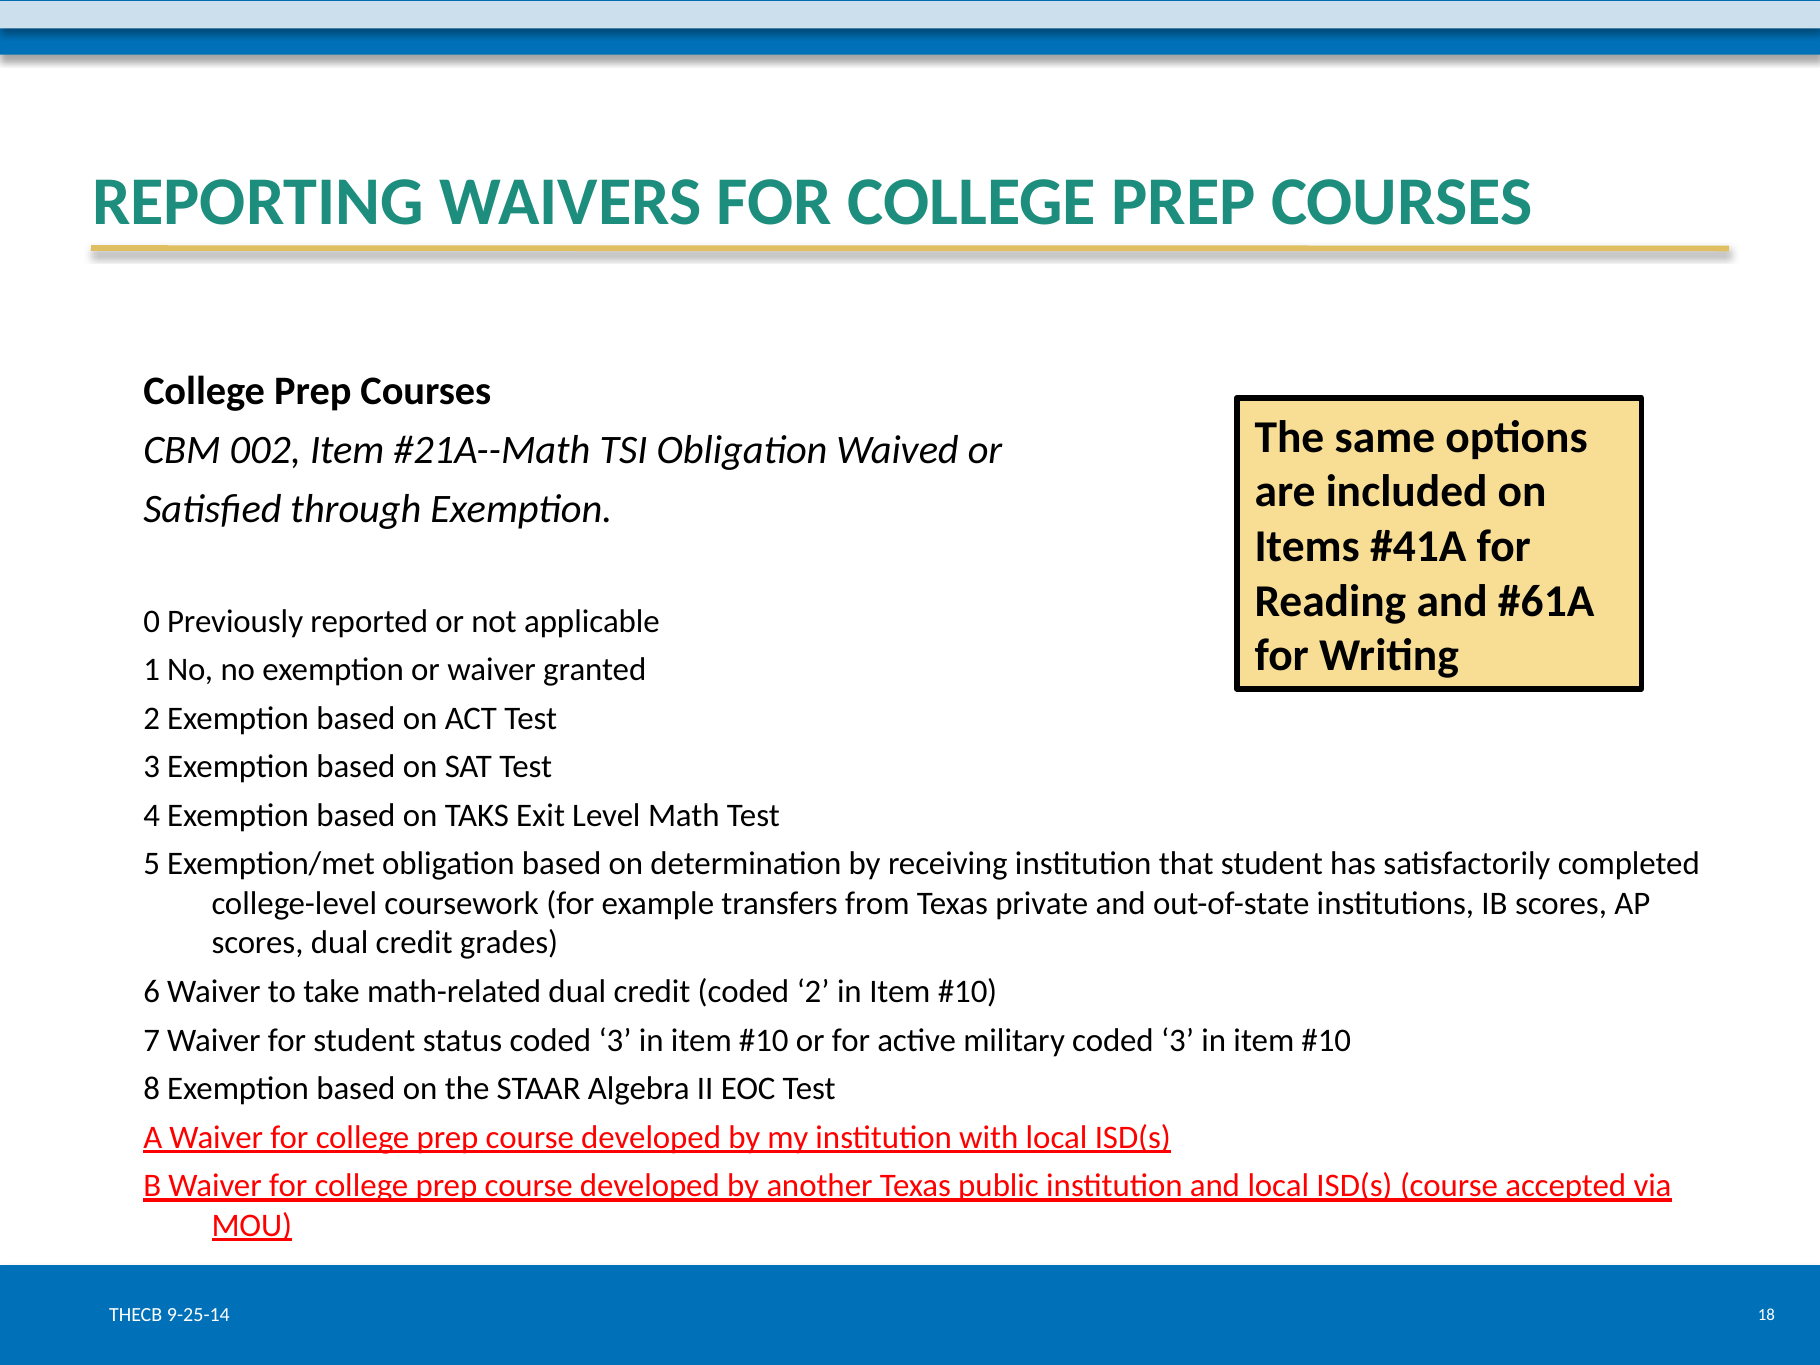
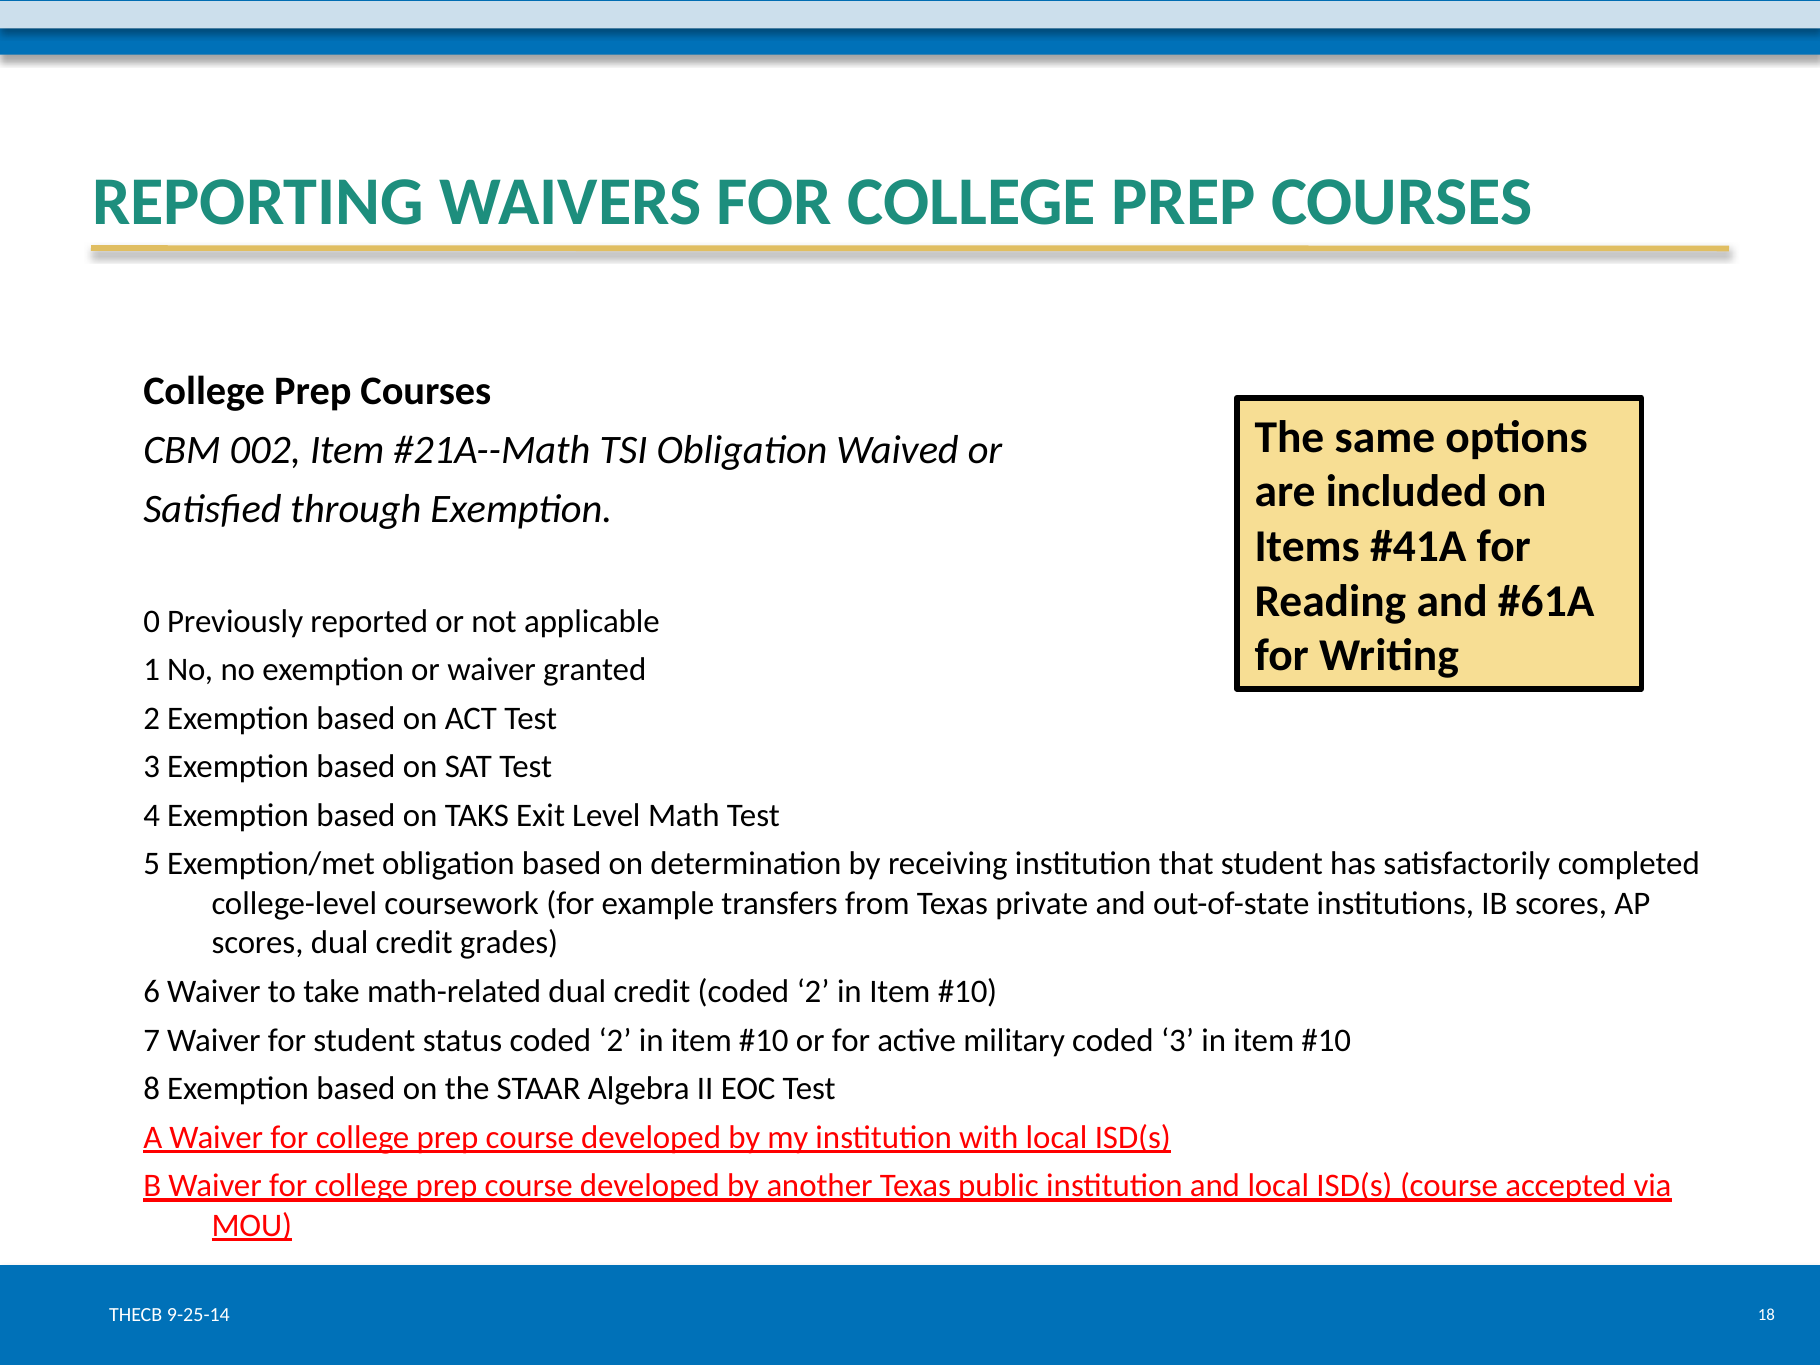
status coded 3: 3 -> 2
